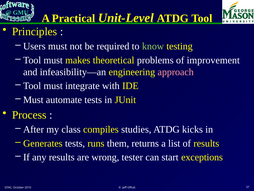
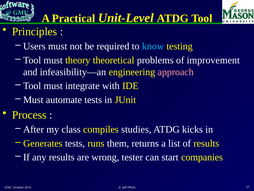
know colour: light green -> light blue
makes: makes -> theory
exceptions: exceptions -> companies
